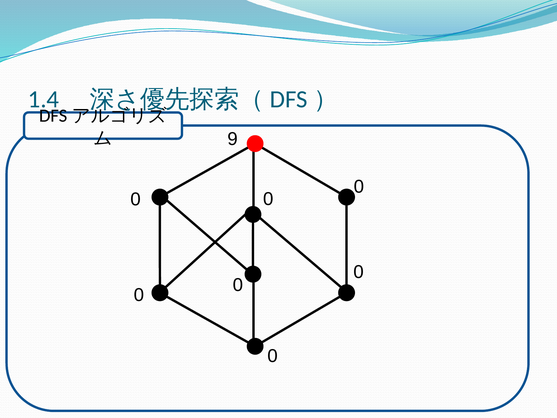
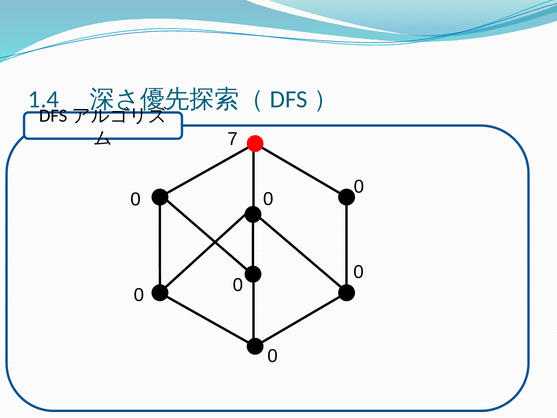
9: 9 -> 7
